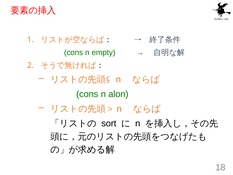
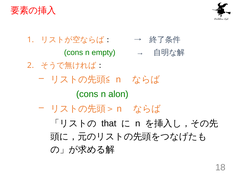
sort: sort -> that
